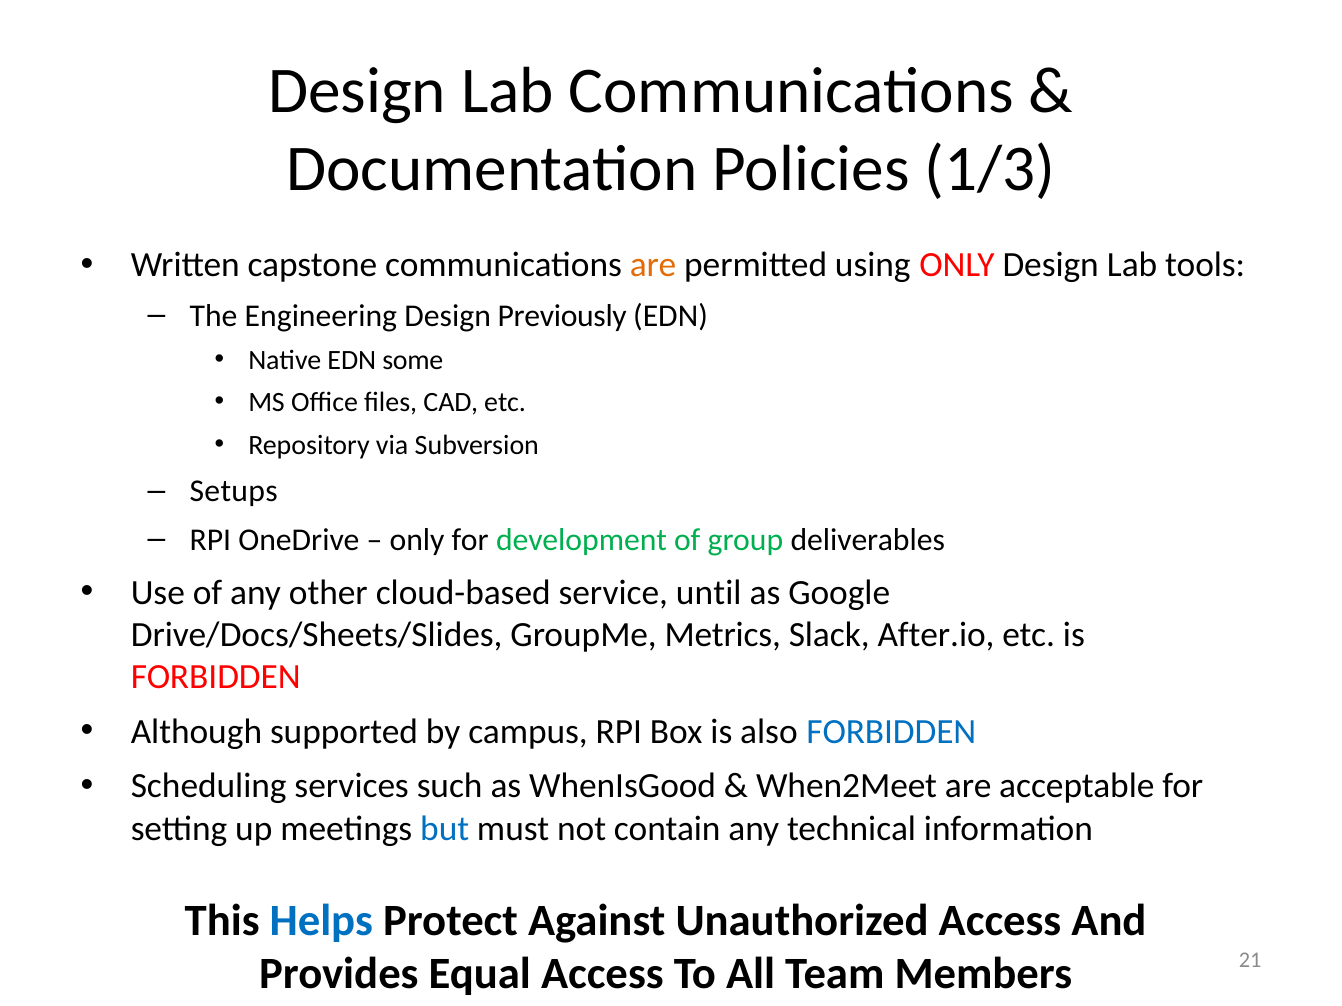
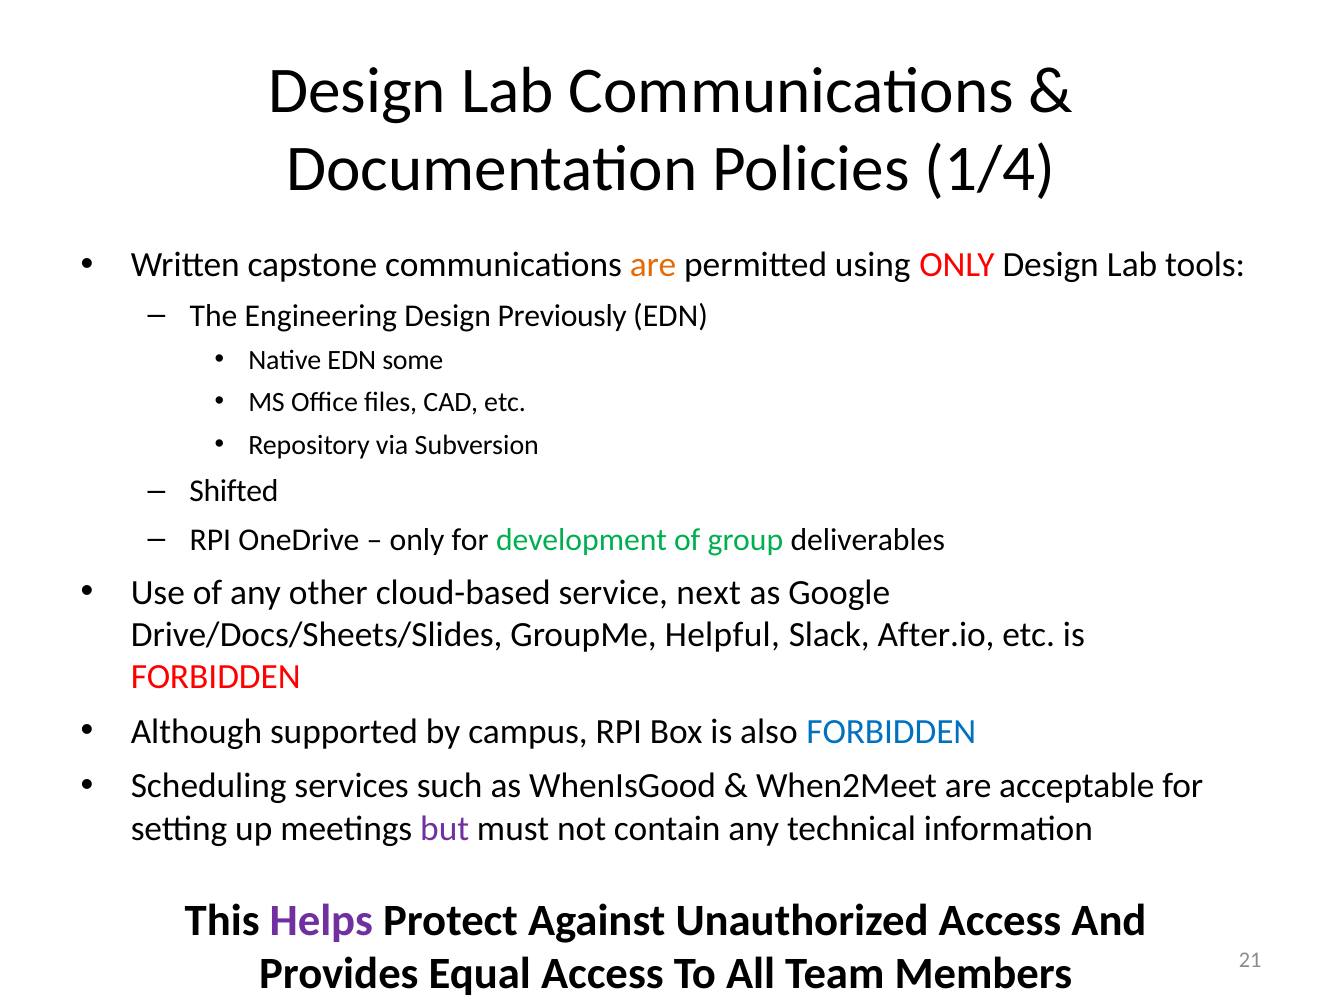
1/3: 1/3 -> 1/4
Setups: Setups -> Shifted
until: until -> next
Metrics: Metrics -> Helpful
but colour: blue -> purple
Helps colour: blue -> purple
